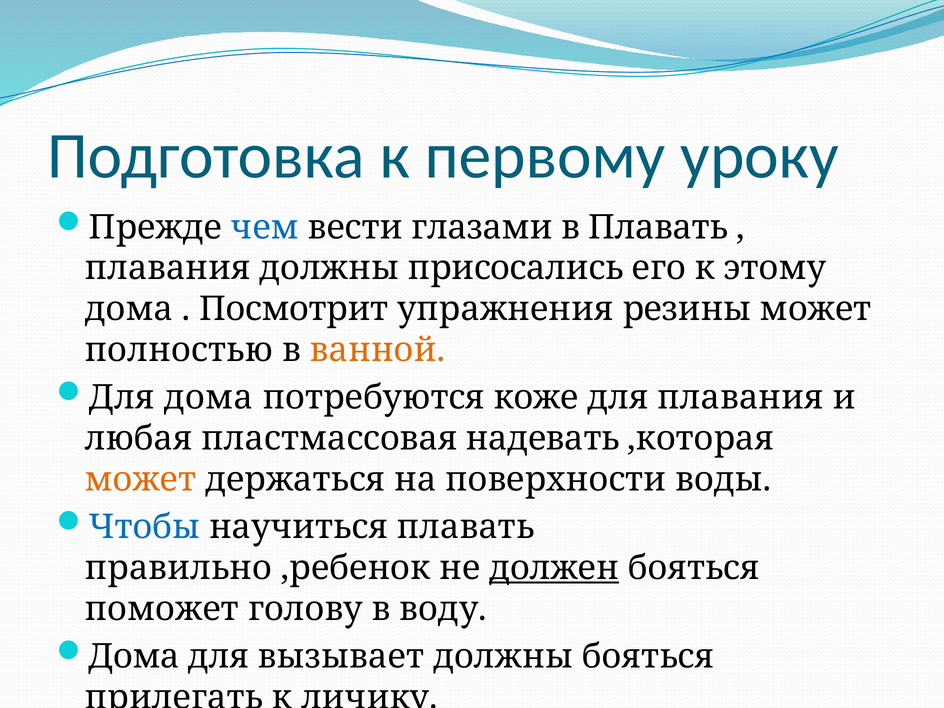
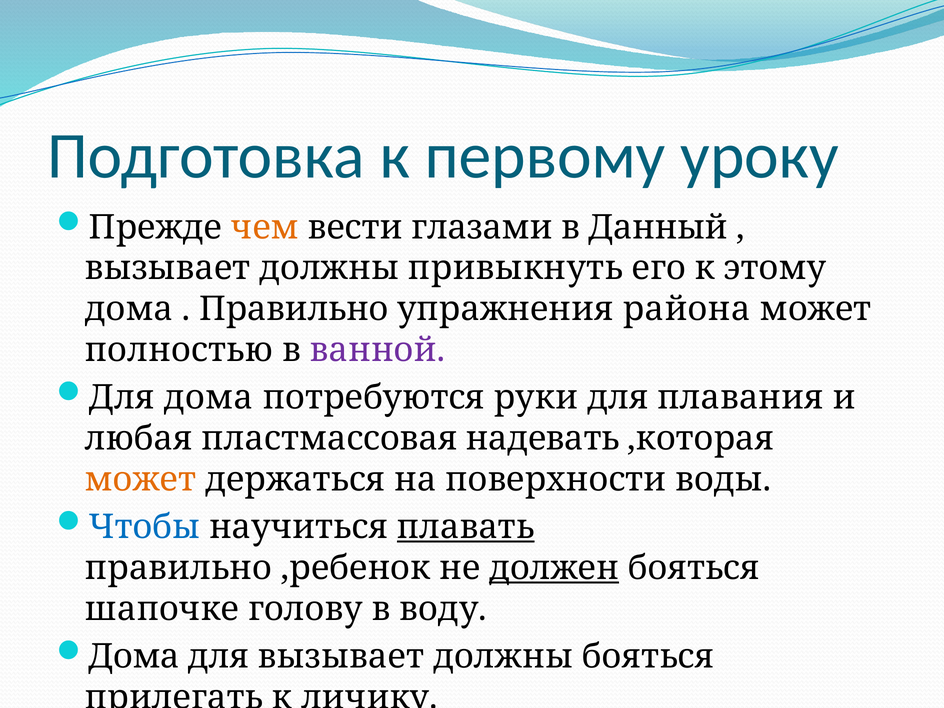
чем colour: blue -> orange
в Плавать: Плавать -> Данный
плавания at (168, 268): плавания -> вызывает
присосались: присосались -> привыкнуть
Посмотрит at (294, 309): Посмотрит -> Правильно
резины: резины -> района
ванной colour: orange -> purple
коже: коже -> руки
плавать at (466, 527) underline: none -> present
поможет: поможет -> шапочке
